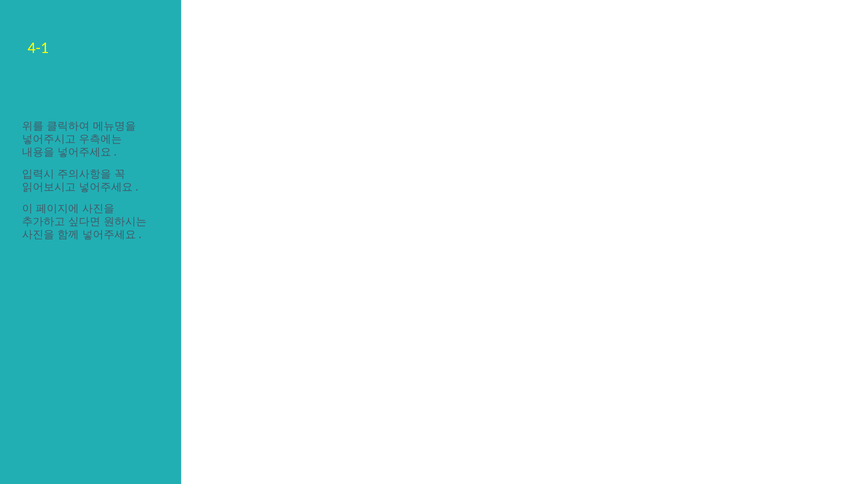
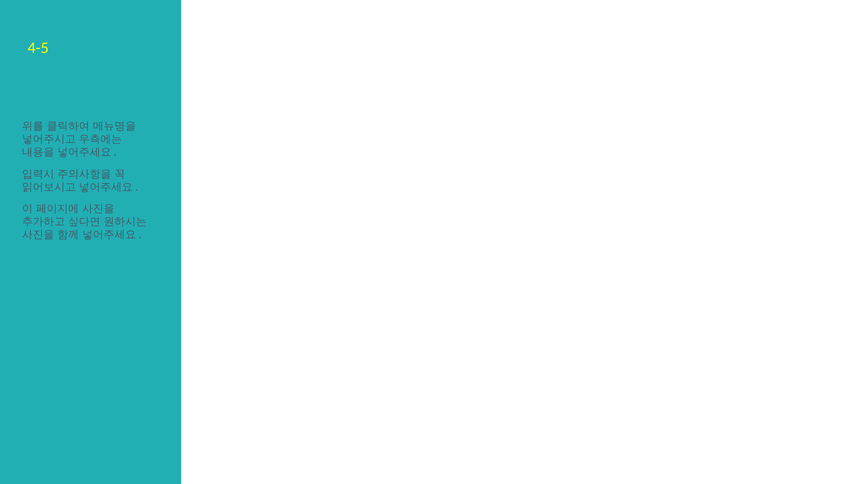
4-1: 4-1 -> 4-5
